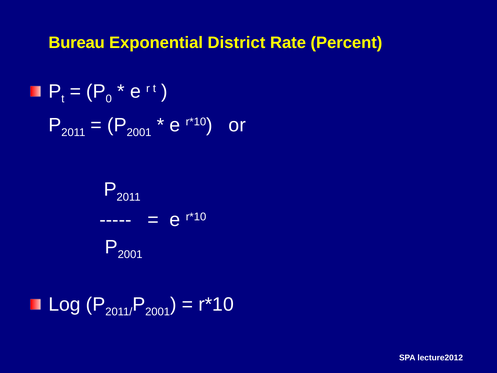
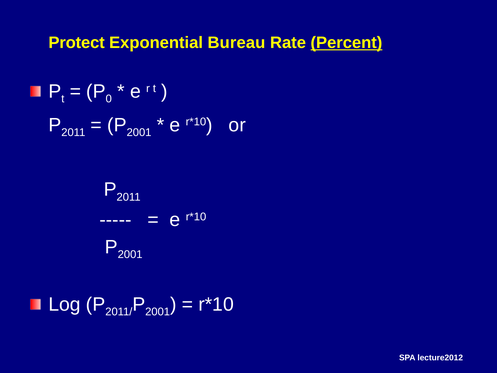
Bureau: Bureau -> Protect
District: District -> Bureau
Percent underline: none -> present
